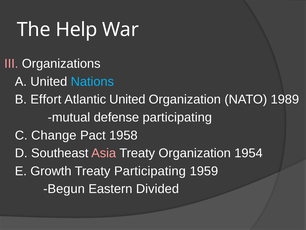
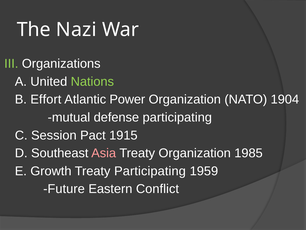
Help: Help -> Nazi
III colour: pink -> light green
Nations colour: light blue -> light green
Atlantic United: United -> Power
1989: 1989 -> 1904
Change: Change -> Session
1958: 1958 -> 1915
1954: 1954 -> 1985
Begun: Begun -> Future
Divided: Divided -> Conflict
